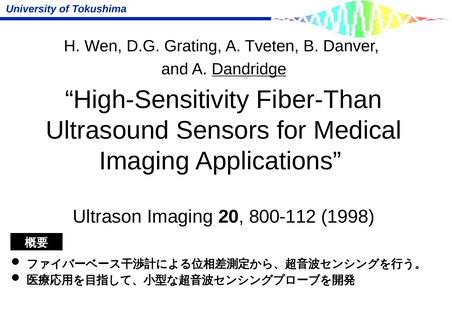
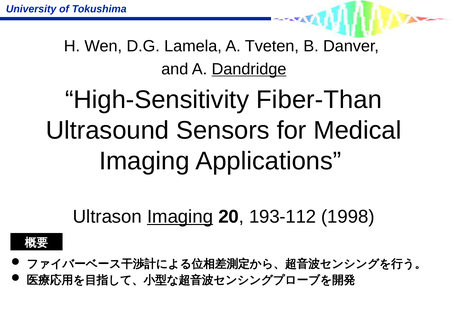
Grating: Grating -> Lamela
Imaging at (180, 217) underline: none -> present
800-112: 800-112 -> 193-112
